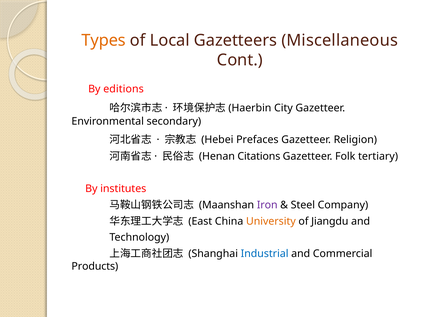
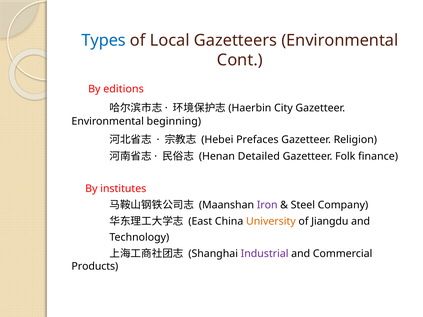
Types colour: orange -> blue
Gazetteers Miscellaneous: Miscellaneous -> Environmental
secondary: secondary -> beginning
Citations: Citations -> Detailed
tertiary: tertiary -> finance
Industrial colour: blue -> purple
